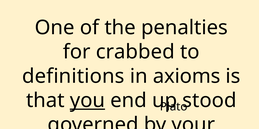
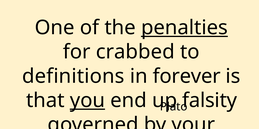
penalties underline: none -> present
axioms: axioms -> forever
stood: stood -> falsity
